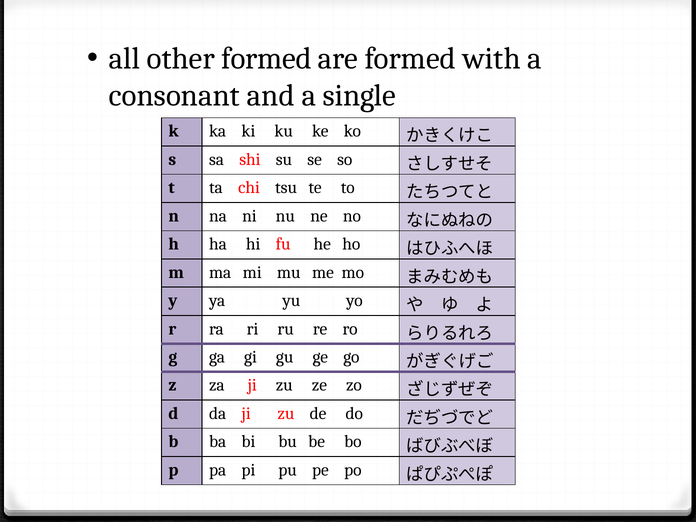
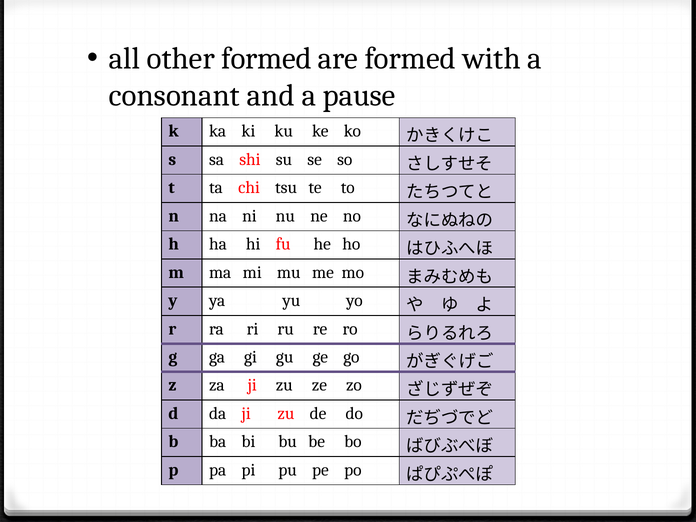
single: single -> pause
